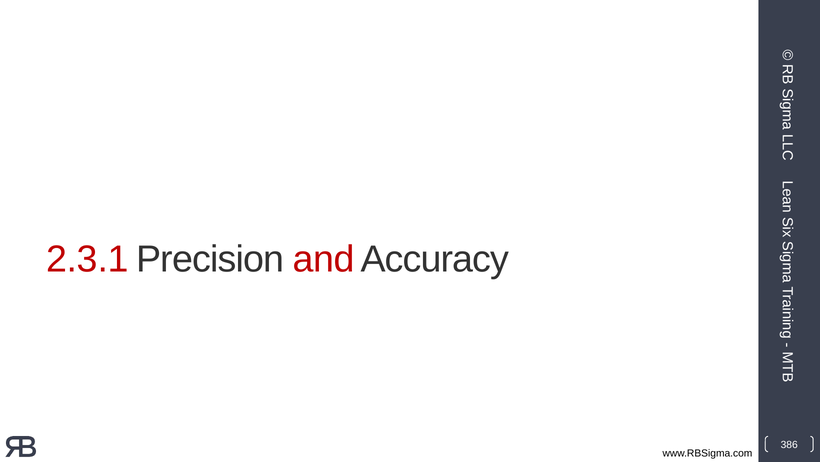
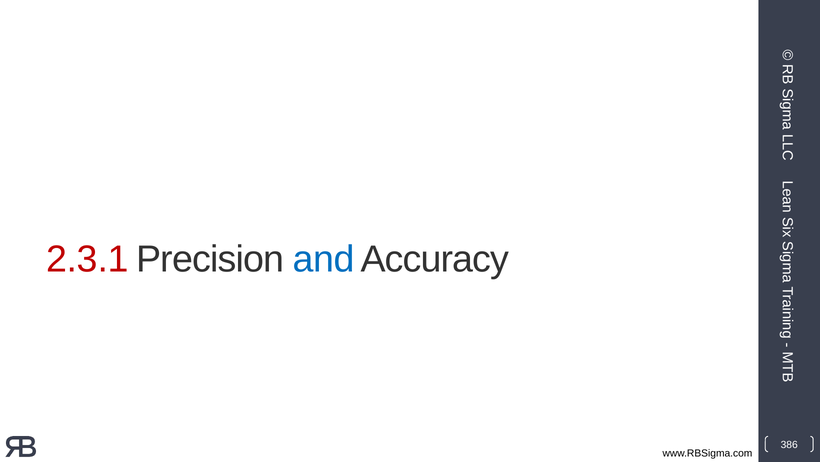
and colour: red -> blue
